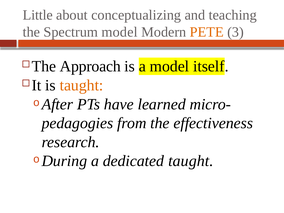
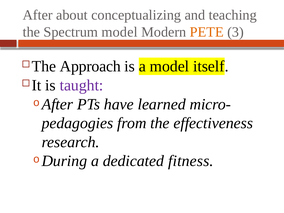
Little at (38, 15): Little -> After
taught at (82, 85) colour: orange -> purple
dedicated taught: taught -> fitness
